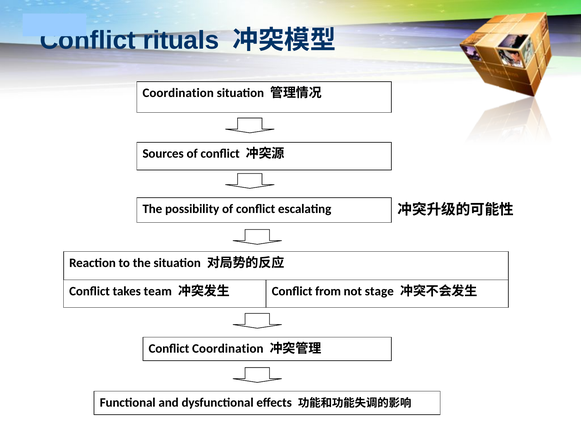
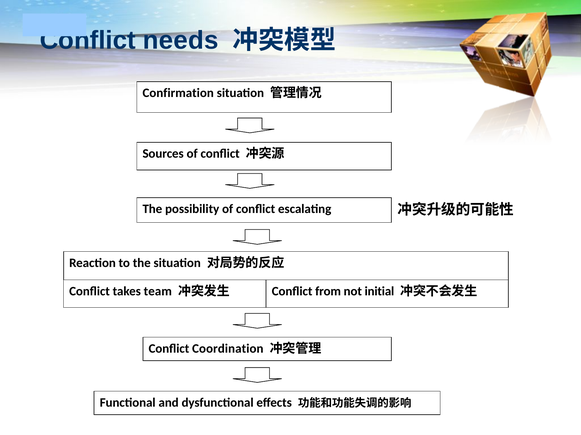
rituals: rituals -> needs
Coordination at (178, 93): Coordination -> Confirmation
stage: stage -> initial
